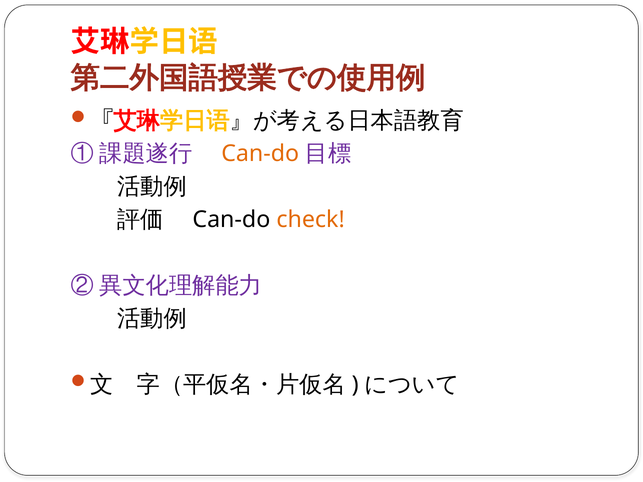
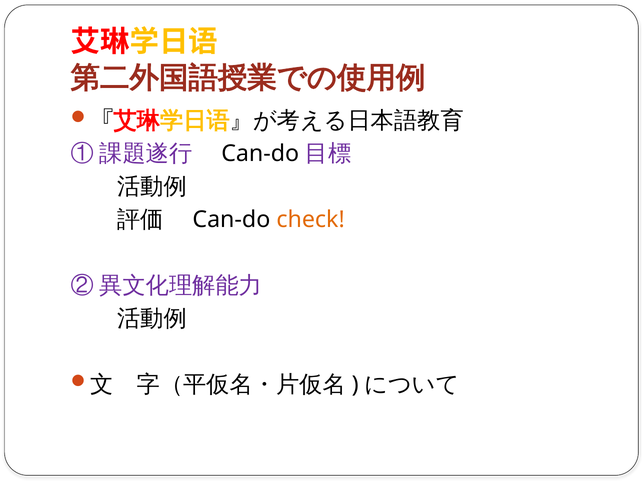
Can-do at (260, 154) colour: orange -> black
